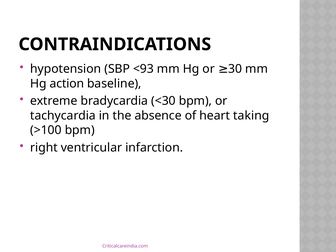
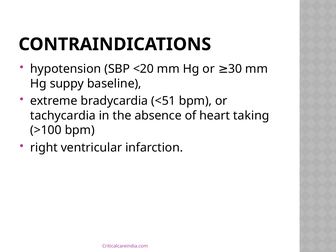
<93: <93 -> <20
action: action -> suppy
<30: <30 -> <51
